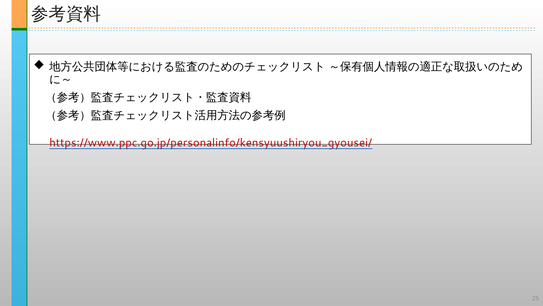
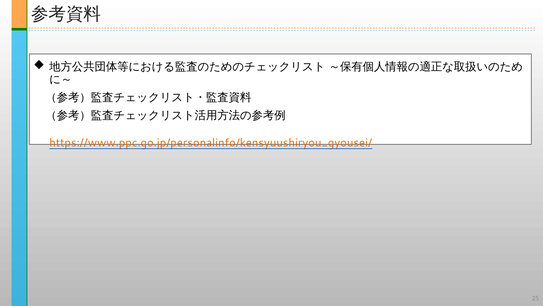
https://www.ppc.go.jp/personalinfo/kensyuushiryou_gyousei/ colour: red -> orange
